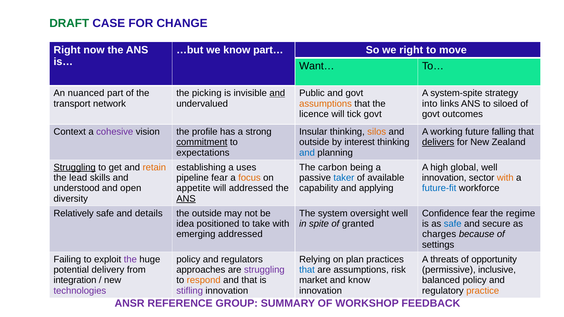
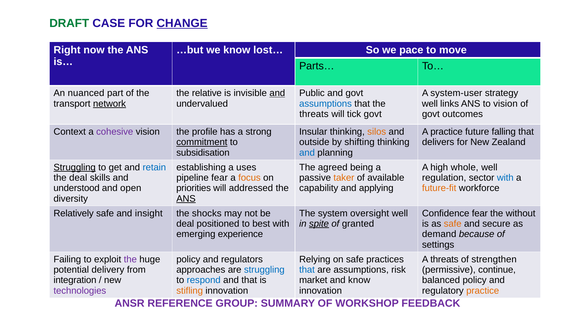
CHANGE underline: none -> present
part…: part… -> lost…
we right: right -> pace
Want…: Want… -> Parts…
picking: picking -> relative
system-spite: system-spite -> system-user
network underline: none -> present
assumptions at (326, 104) colour: orange -> blue
into at (430, 104): into -> well
to siloed: siloed -> vision
licence at (314, 114): licence -> threats
A working: working -> practice
interest: interest -> shifting
delivers underline: present -> none
expectations: expectations -> subsidisation
retain colour: orange -> blue
carbon: carbon -> agreed
global: global -> whole
the lead: lead -> deal
taker colour: blue -> orange
innovation at (444, 178): innovation -> regulation
with at (505, 178) colour: orange -> blue
appetite: appetite -> priorities
future-fit colour: blue -> orange
details: details -> insight
the outside: outside -> shocks
regime: regime -> without
idea at (185, 224): idea -> deal
take: take -> best
spite underline: none -> present
safe at (453, 224) colour: blue -> orange
emerging addressed: addressed -> experience
charges: charges -> demand
on plan: plan -> safe
opportunity: opportunity -> strengthen
struggling at (264, 270) colour: purple -> blue
inclusive: inclusive -> continue
respond colour: orange -> blue
stifling colour: purple -> orange
